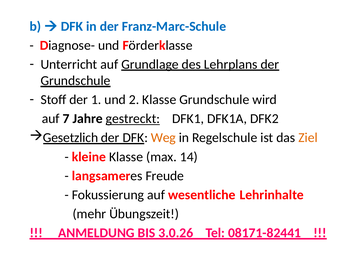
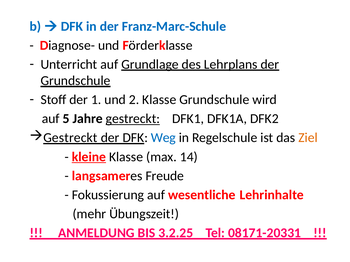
7: 7 -> 5
Gesetzlich at (71, 138): Gesetzlich -> Gestreckt
Weg colour: orange -> blue
kleine underline: none -> present
3.0.26: 3.0.26 -> 3.2.25
08171-82441: 08171-82441 -> 08171-20331
